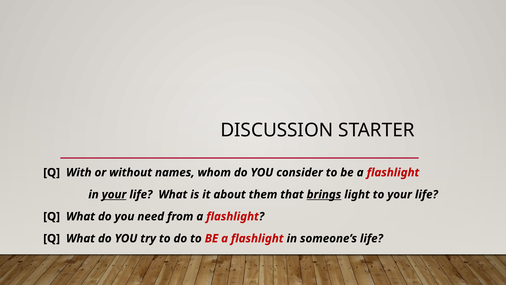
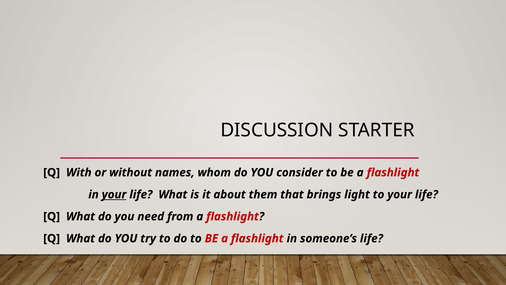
brings underline: present -> none
